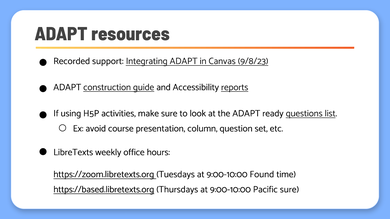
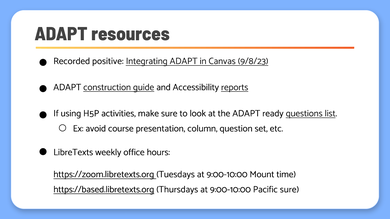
support: support -> positive
Found: Found -> Mount
